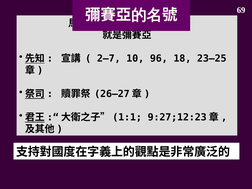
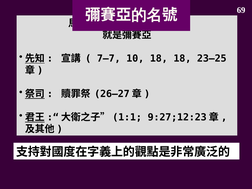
2–7: 2–7 -> 7–7
10 96: 96 -> 18
